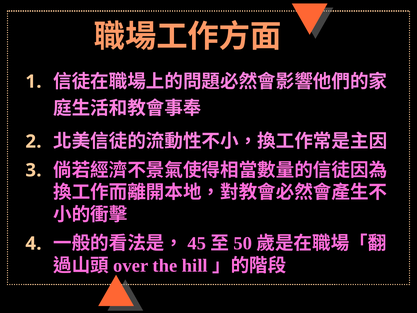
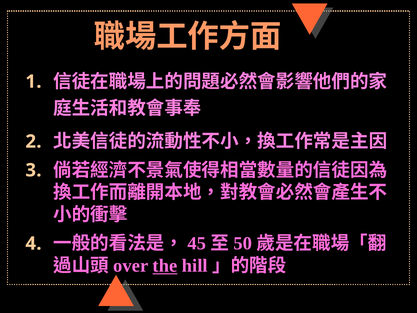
the underline: none -> present
